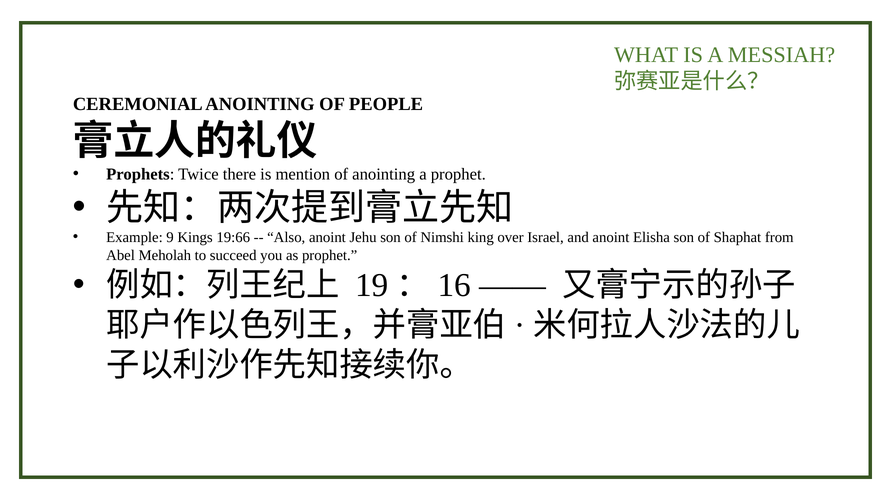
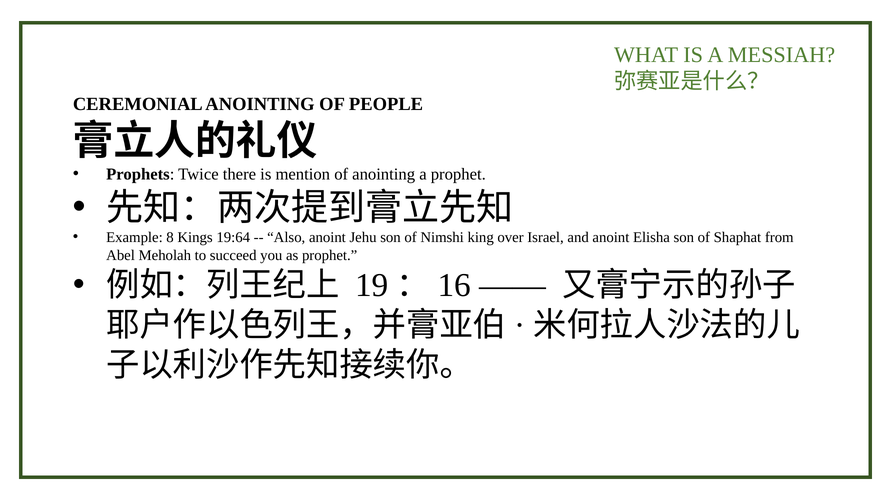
9: 9 -> 8
19:66: 19:66 -> 19:64
